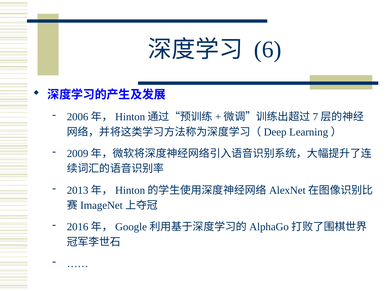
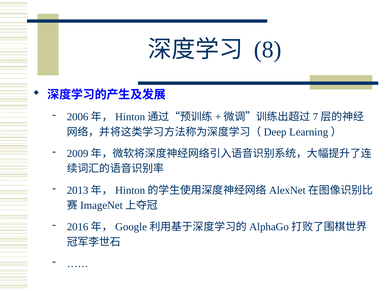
6: 6 -> 8
